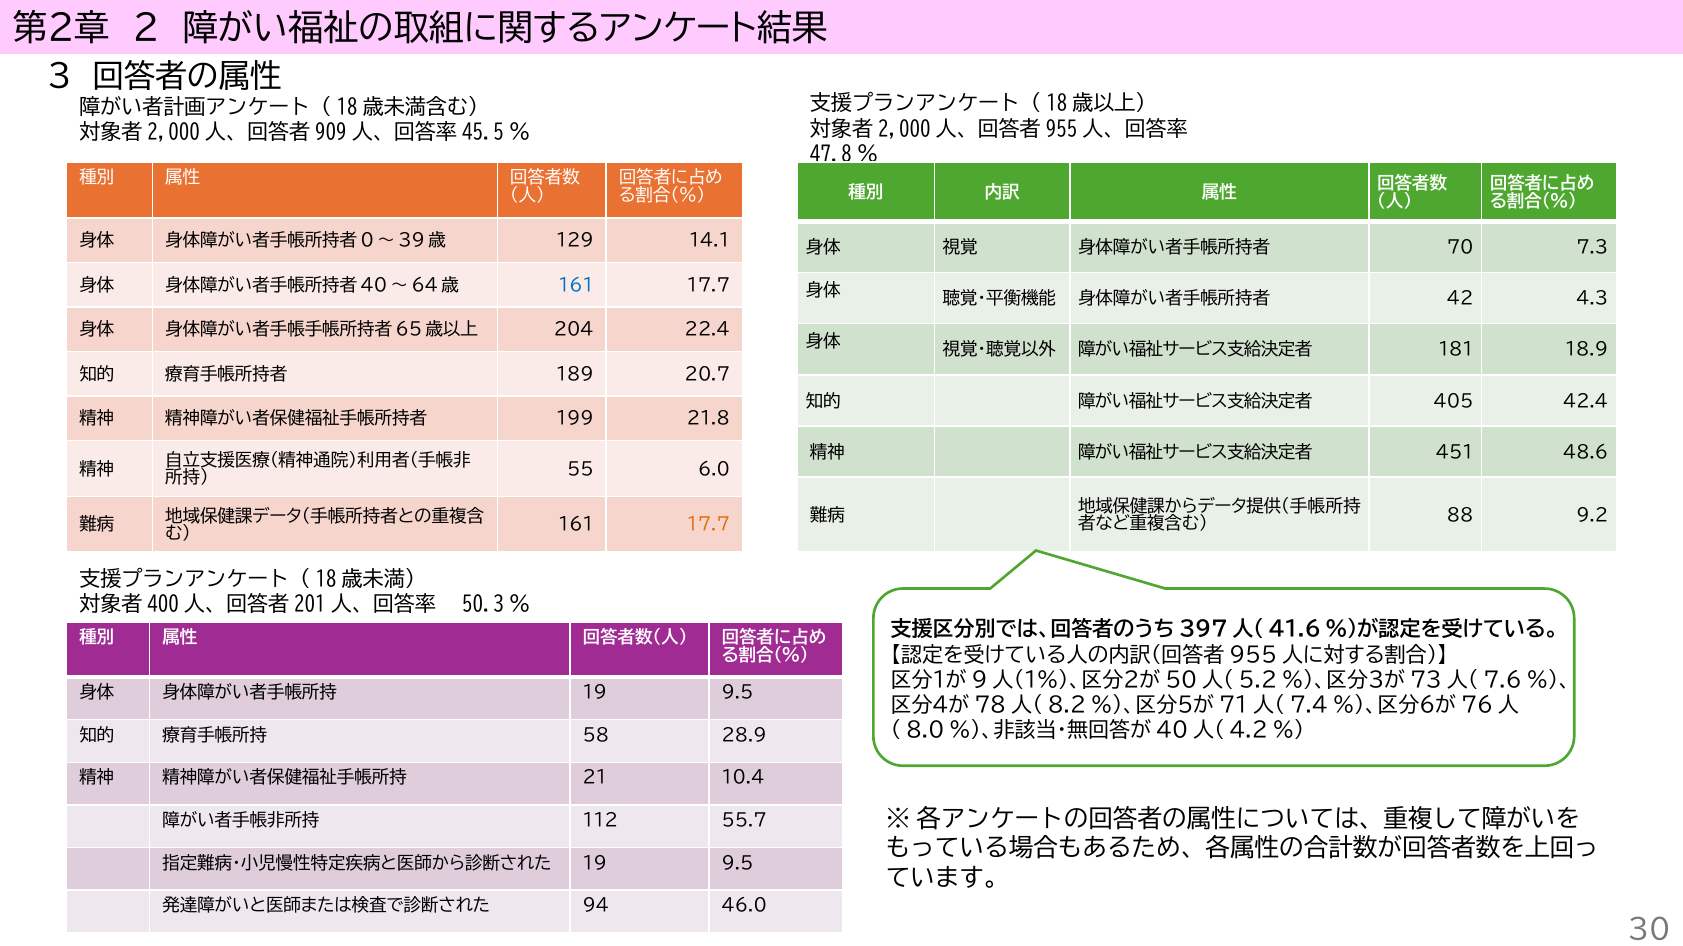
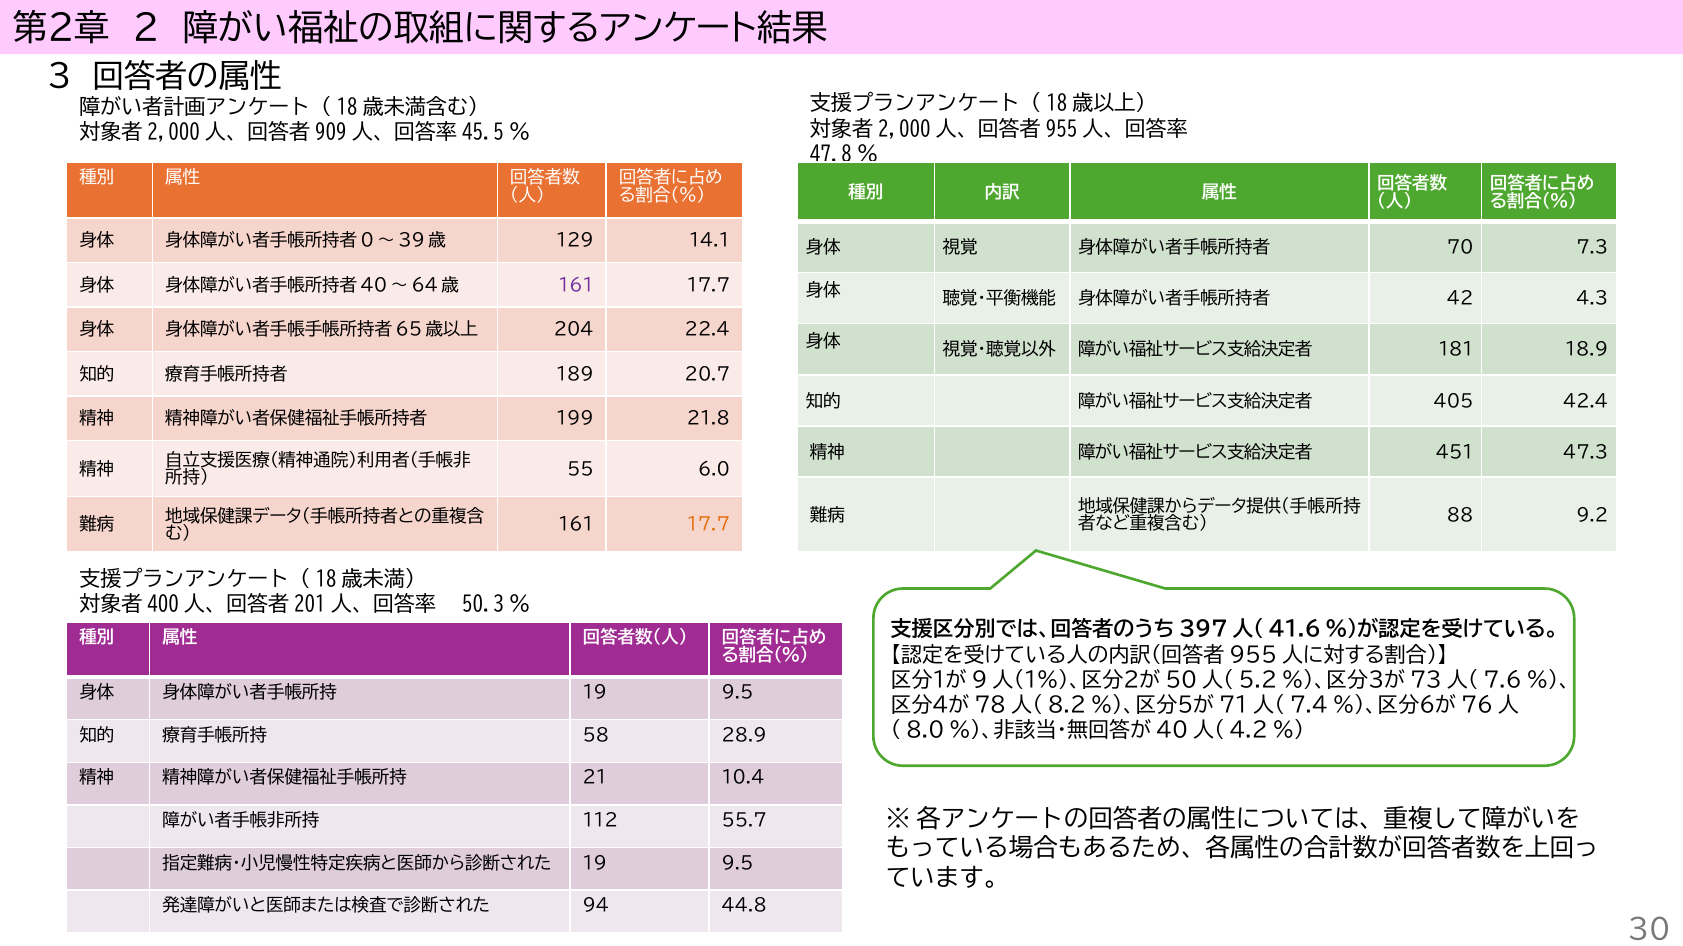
161 at (576, 286) colour: blue -> purple
48.6: 48.6 -> 47.3
46.0: 46.0 -> 44.8
